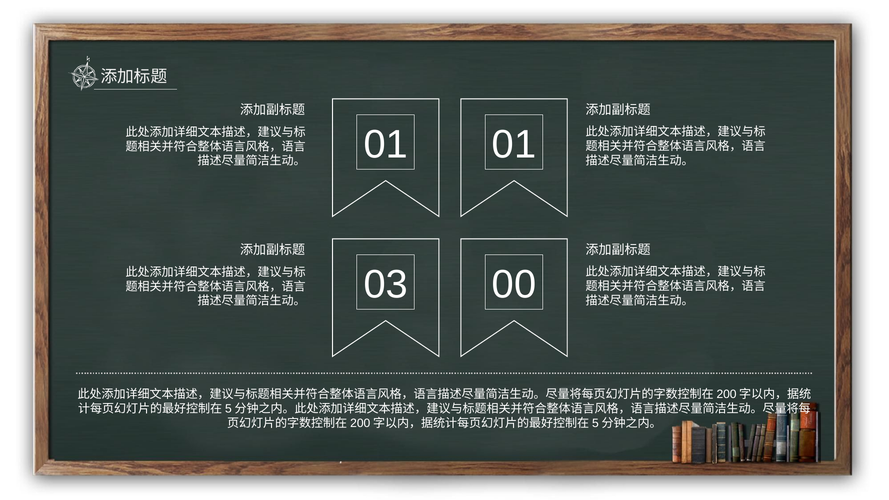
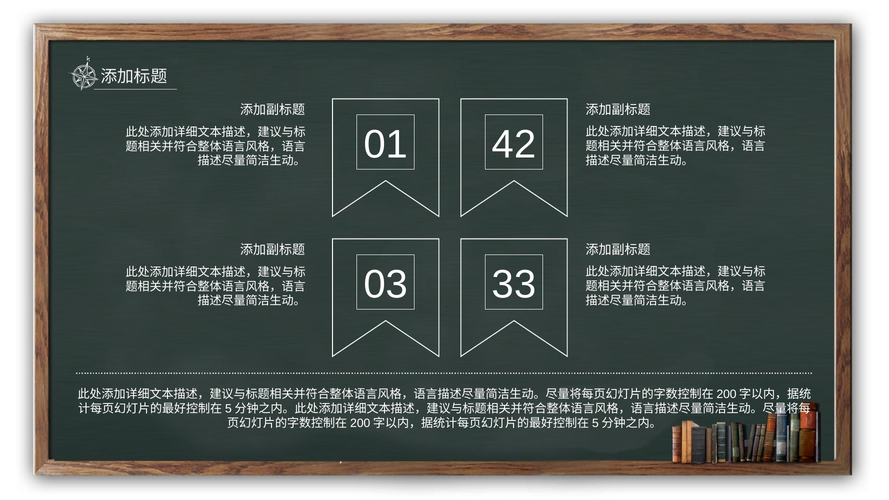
01 01: 01 -> 42
00: 00 -> 33
